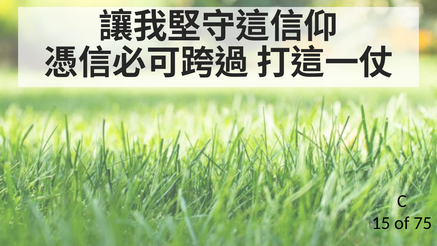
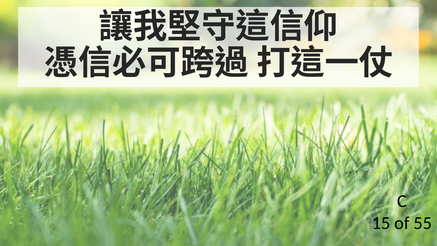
75: 75 -> 55
